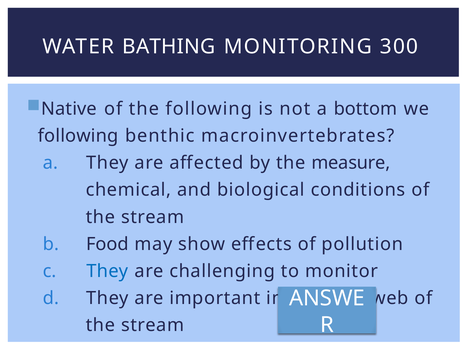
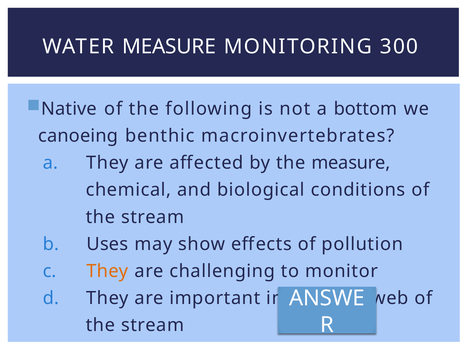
WATER BATHING: BATHING -> MEASURE
following at (78, 136): following -> canoeing
Food at (107, 244): Food -> Uses
They at (107, 271) colour: blue -> orange
